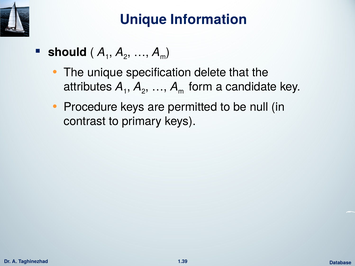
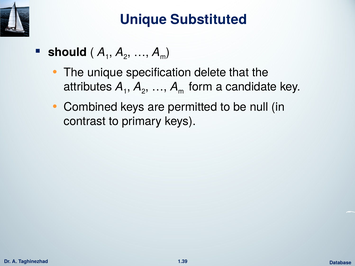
Information: Information -> Substituted
Procedure: Procedure -> Combined
